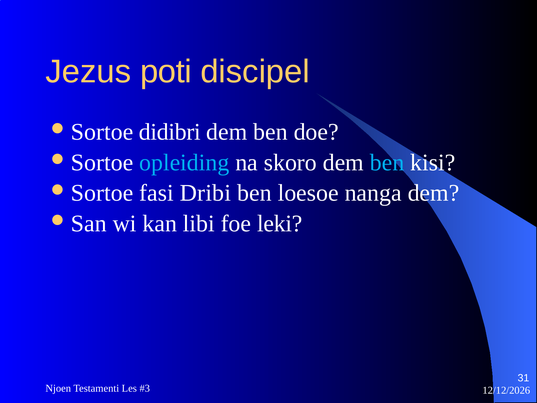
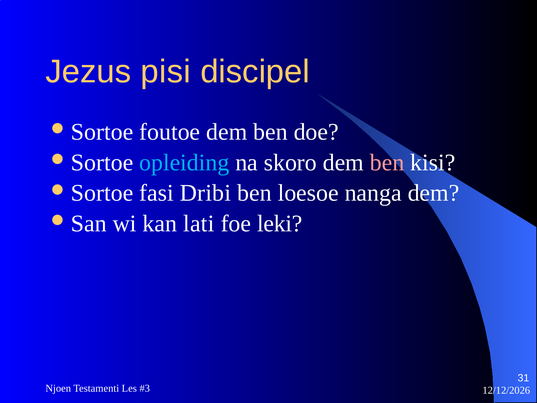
poti: poti -> pisi
didibri: didibri -> foutoe
ben at (387, 162) colour: light blue -> pink
libi: libi -> lati
